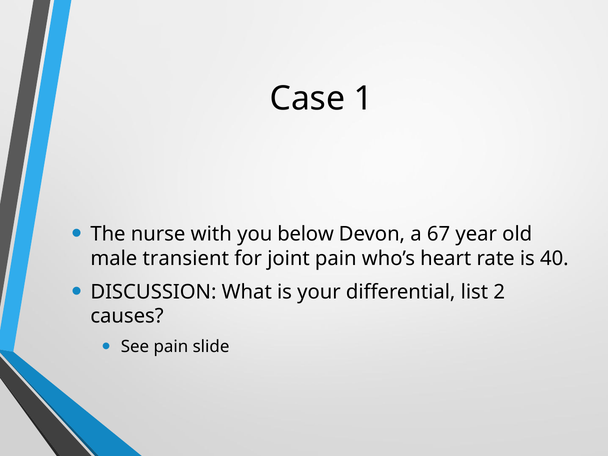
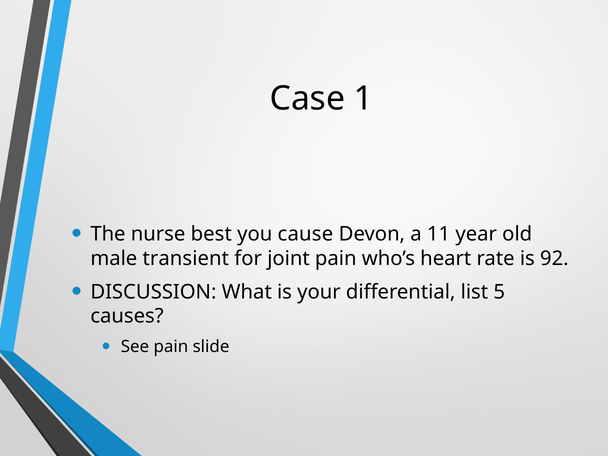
with: with -> best
below: below -> cause
67: 67 -> 11
40: 40 -> 92
2: 2 -> 5
